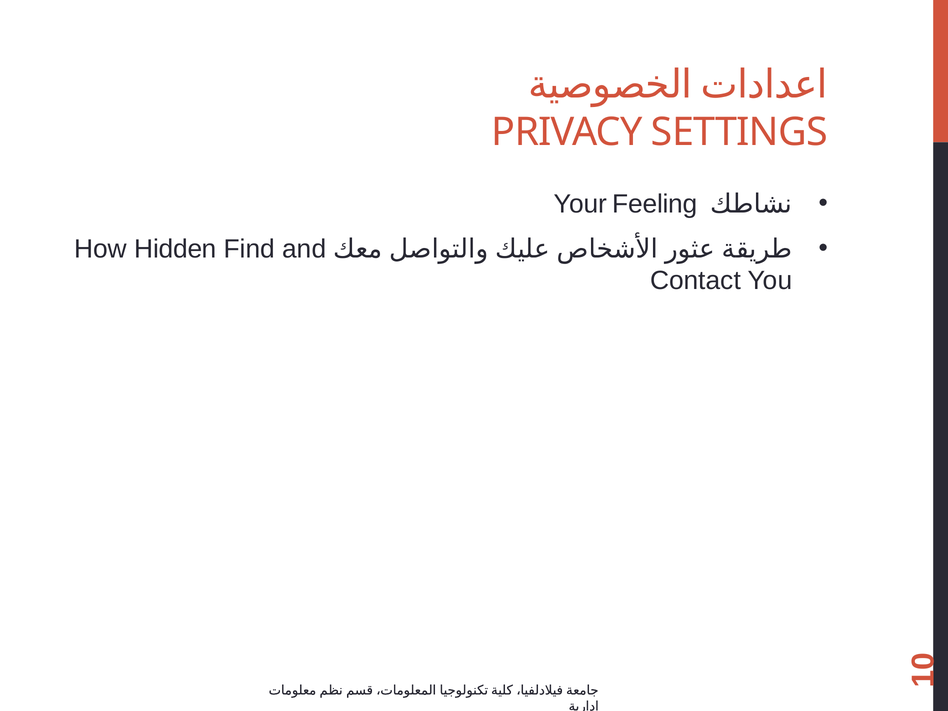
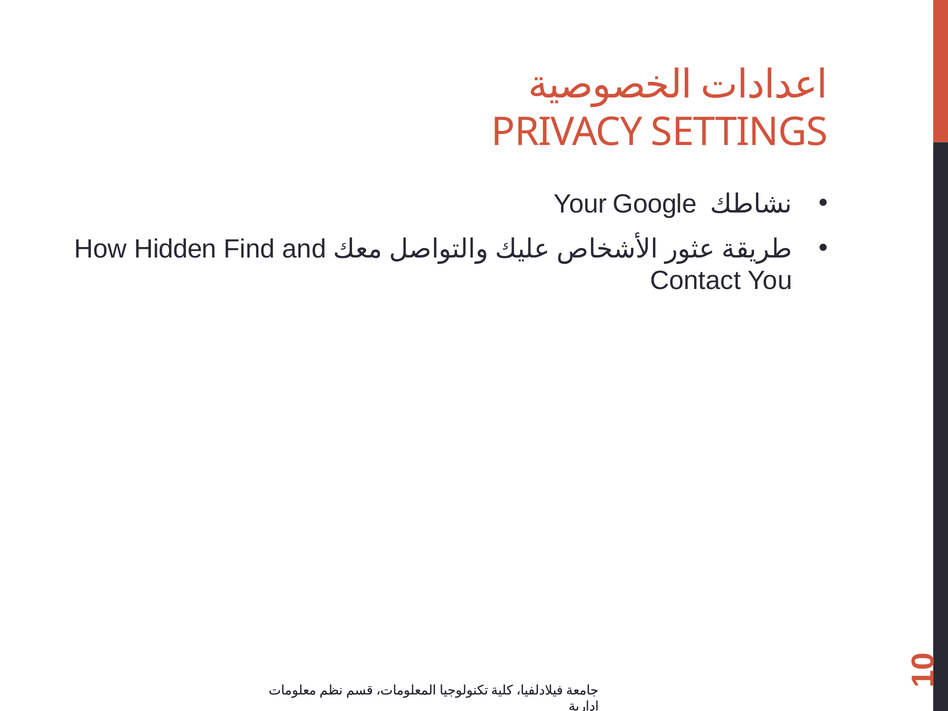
Feeling: Feeling -> Google
